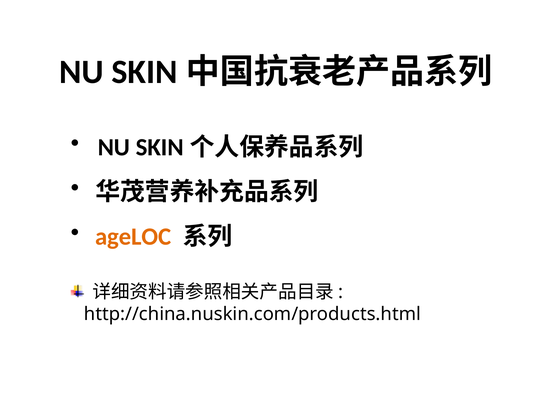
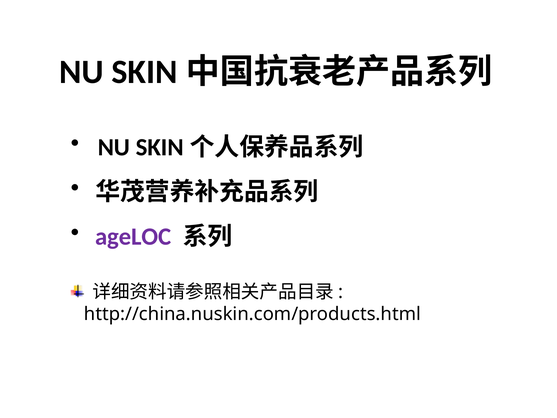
ageLOC colour: orange -> purple
